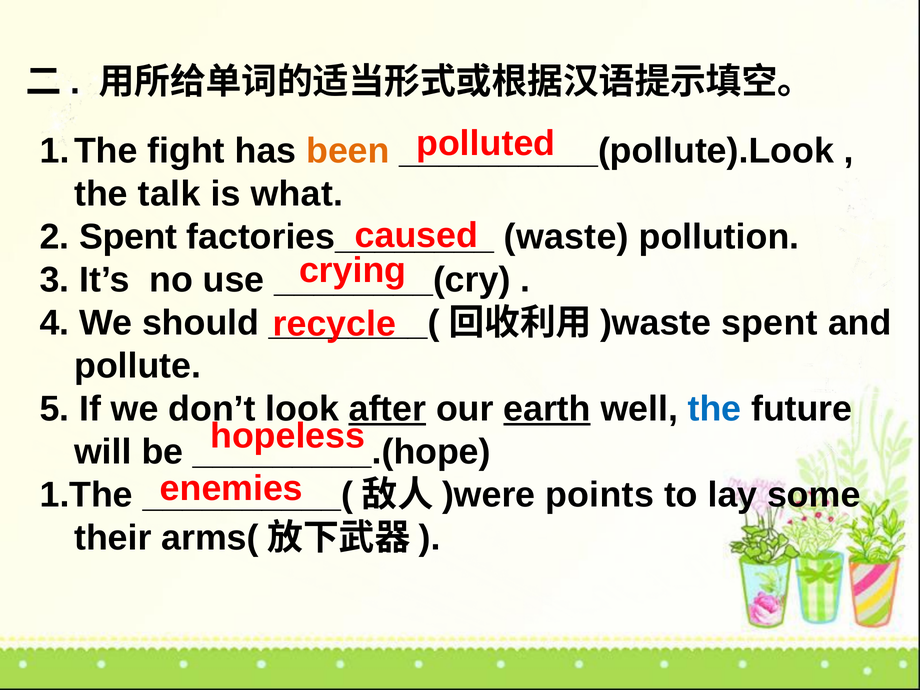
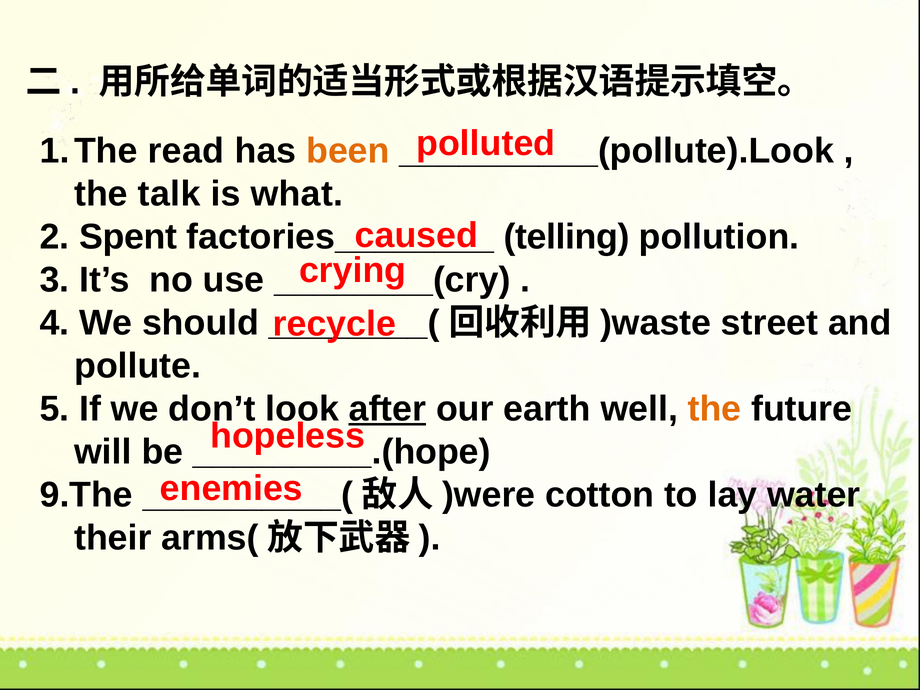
fight: fight -> read
waste: waste -> telling
spent at (769, 323): spent -> street
earth underline: present -> none
the at (715, 409) colour: blue -> orange
1.The at (86, 495): 1.The -> 9.The
points: points -> cotton
some: some -> water
